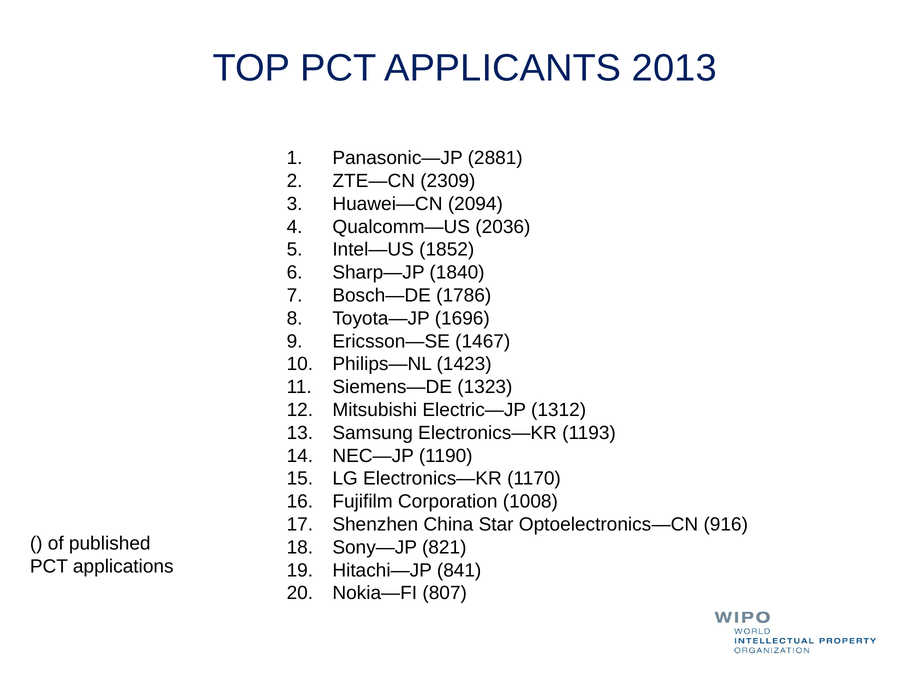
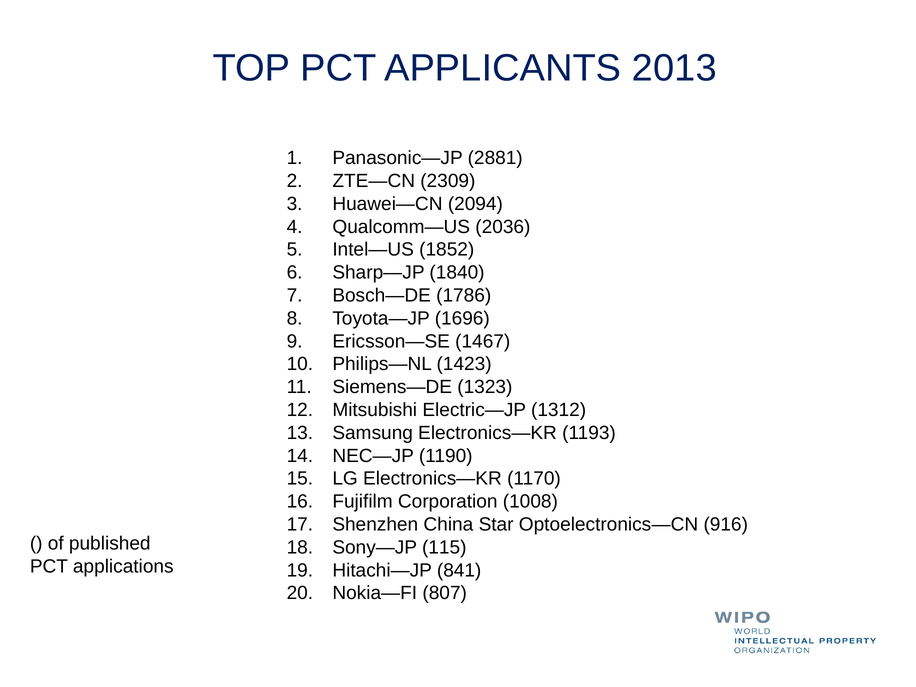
821: 821 -> 115
